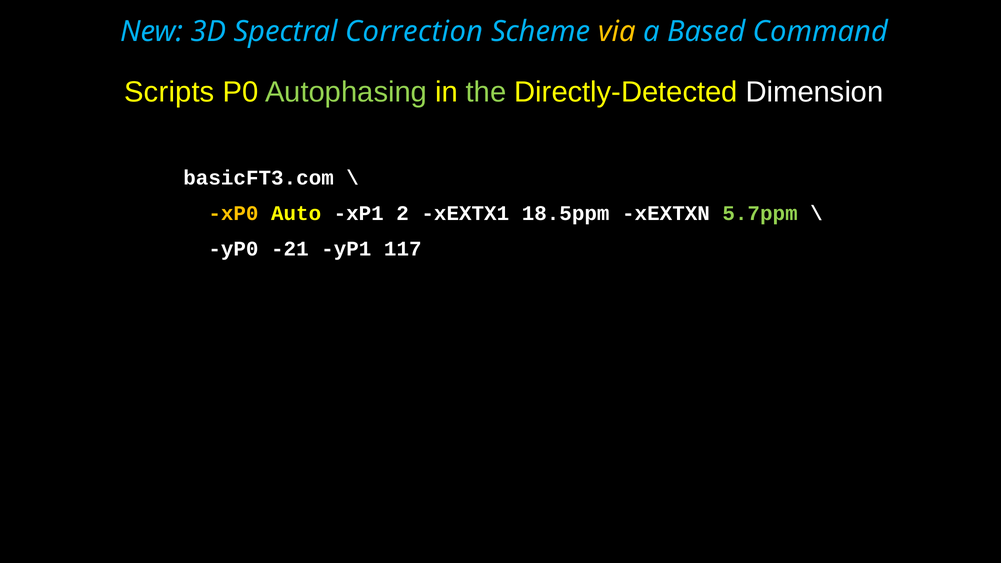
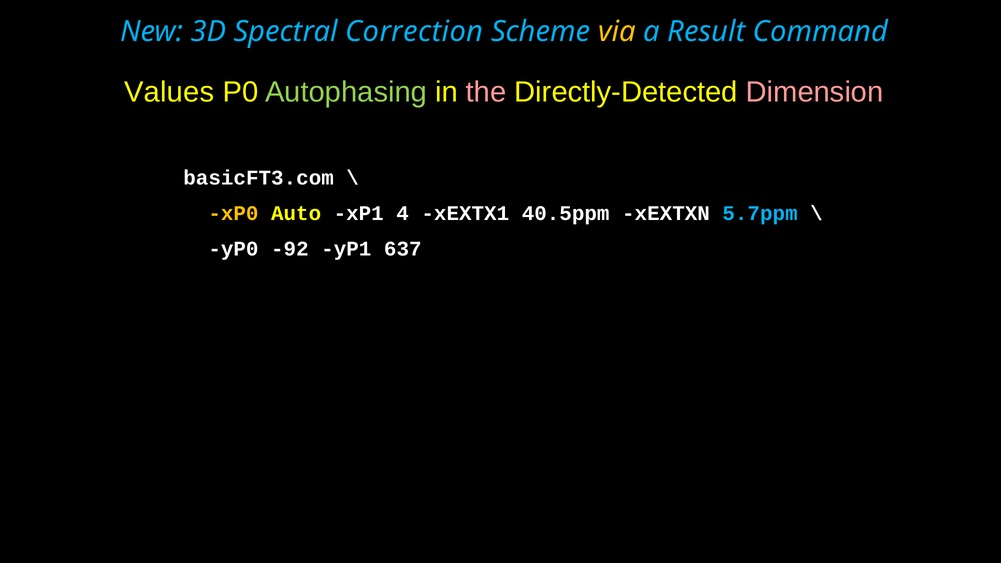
Based: Based -> Result
Scripts: Scripts -> Values
the colour: light green -> pink
Dimension colour: white -> pink
2: 2 -> 4
18.5ppm: 18.5ppm -> 40.5ppm
5.7ppm colour: light green -> light blue
-21: -21 -> -92
117: 117 -> 637
